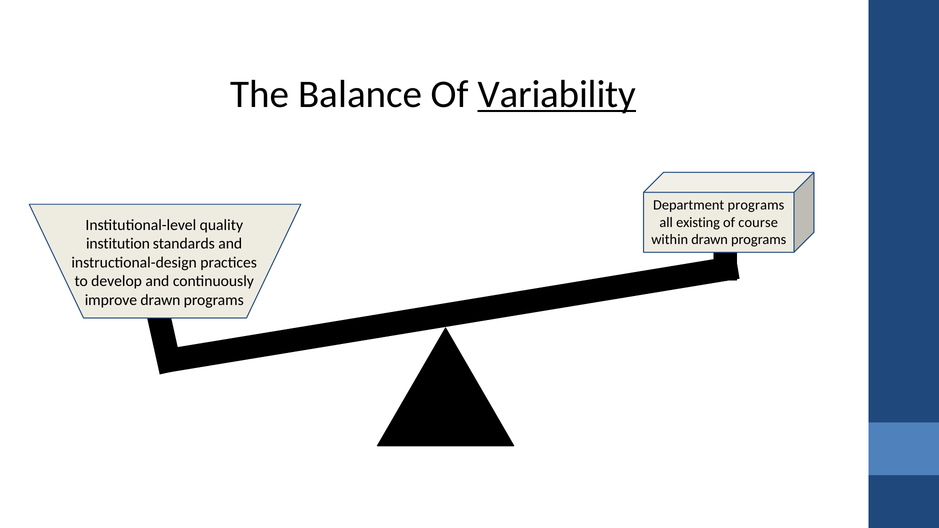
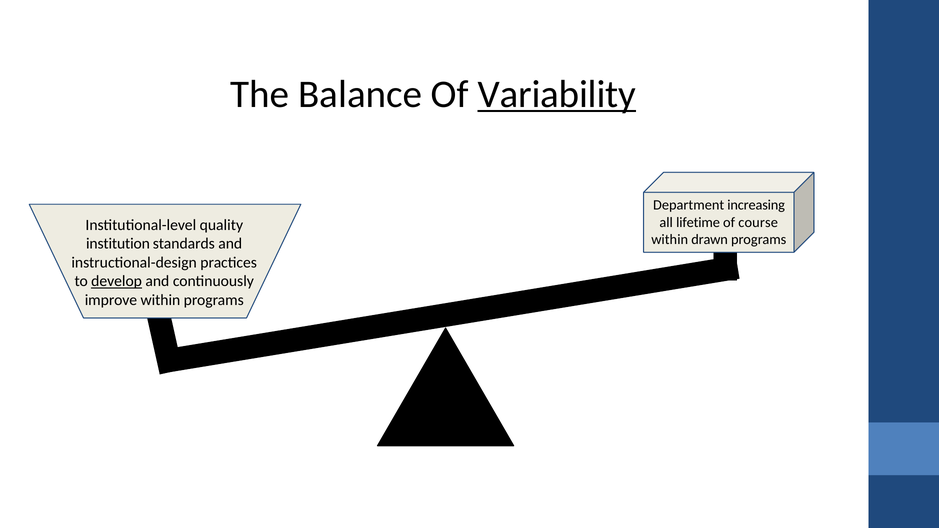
Department programs: programs -> increasing
existing: existing -> lifetime
develop underline: none -> present
improve drawn: drawn -> within
